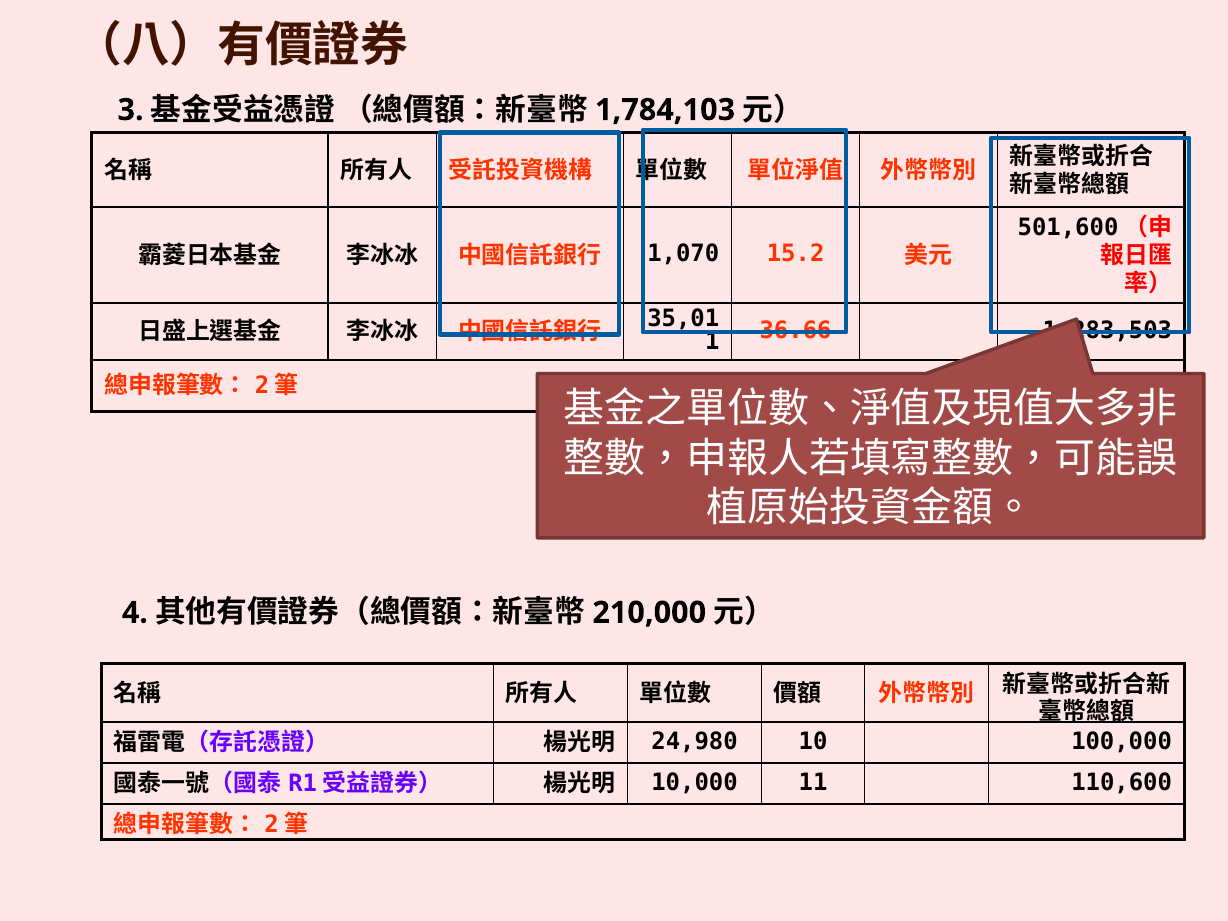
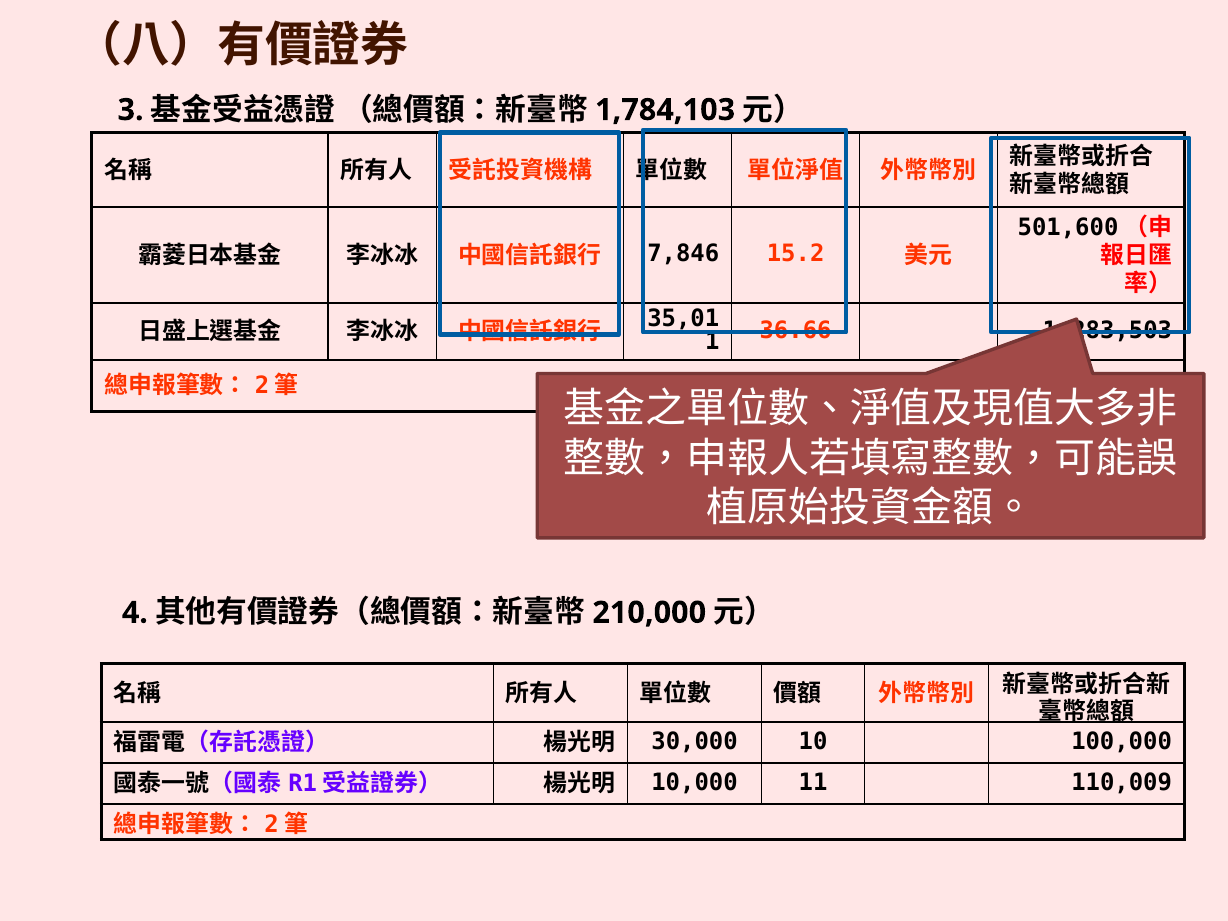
1,070: 1,070 -> 7,846
24,980: 24,980 -> 30,000
110,600: 110,600 -> 110,009
